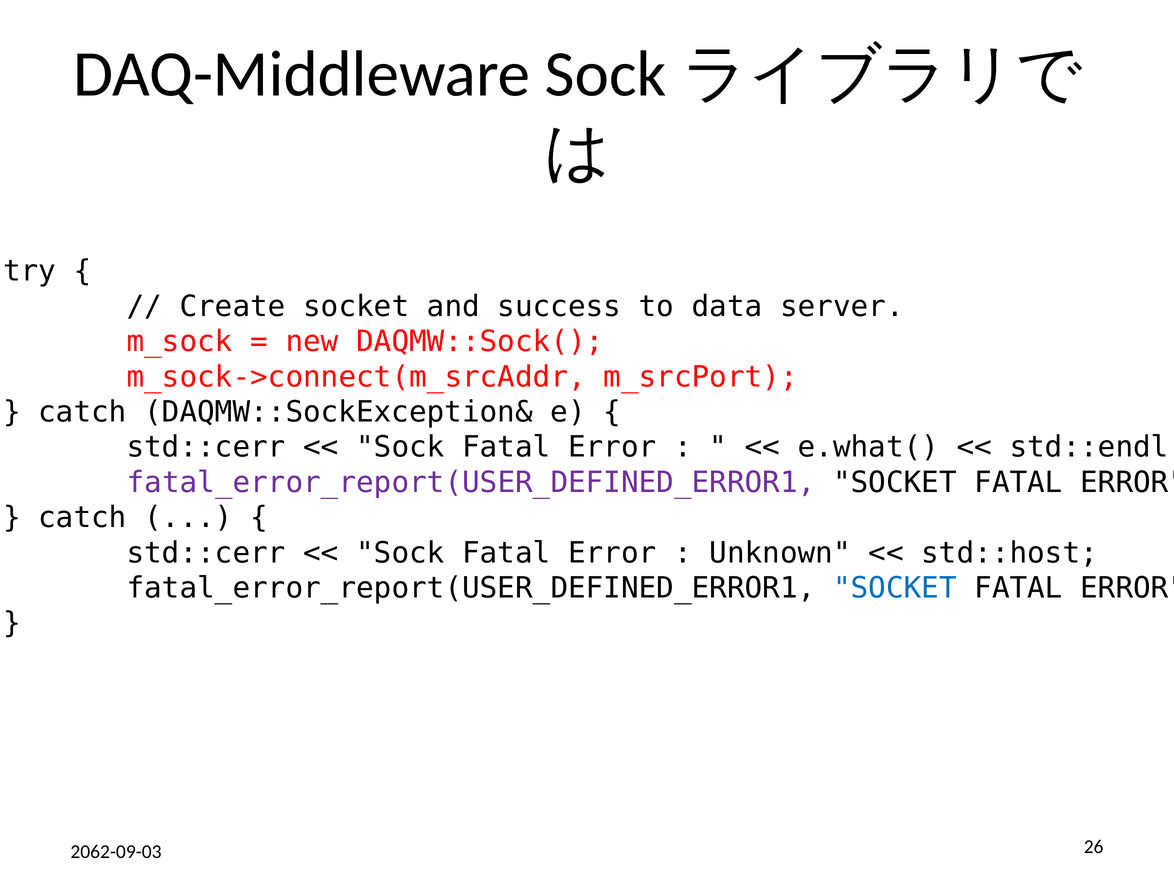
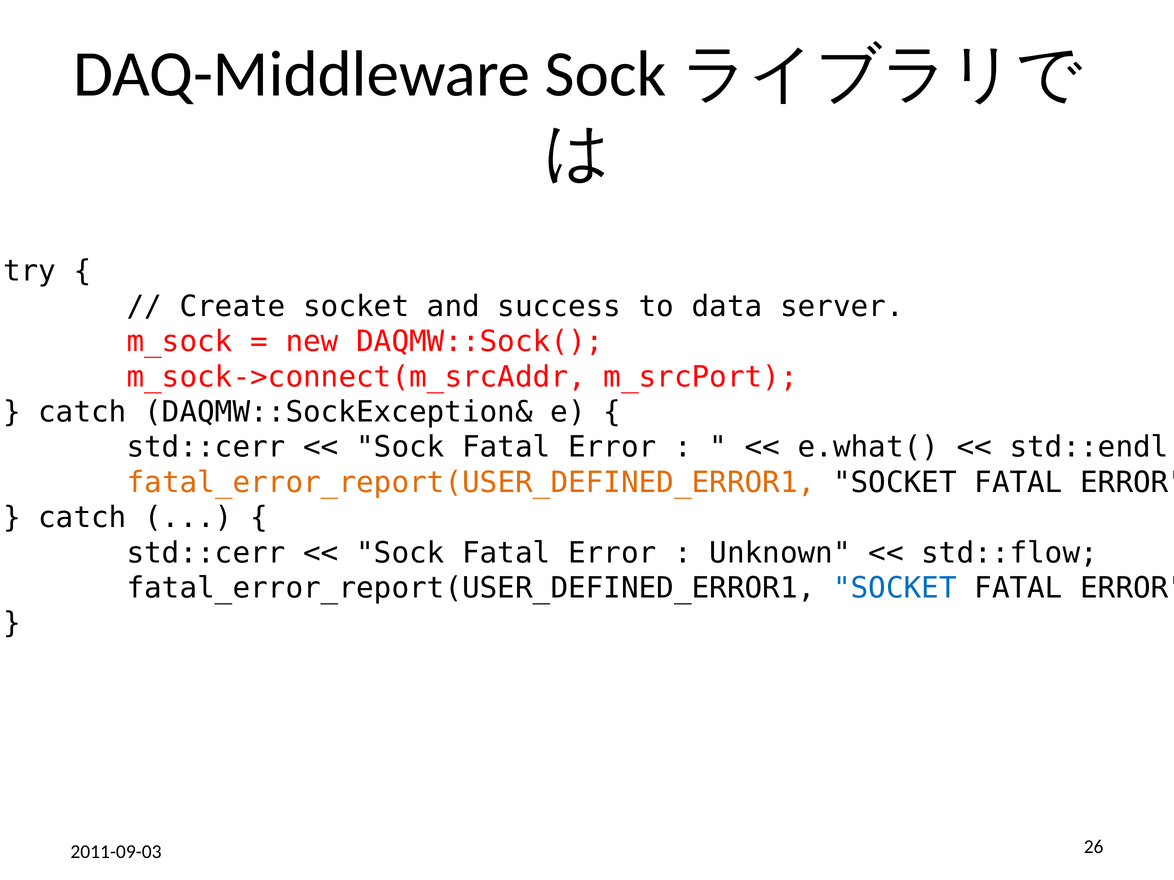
fatal_error_report(USER_DEFINED_ERROR1 at (471, 483) colour: purple -> orange
std::host: std::host -> std::flow
2062-09-03: 2062-09-03 -> 2011-09-03
